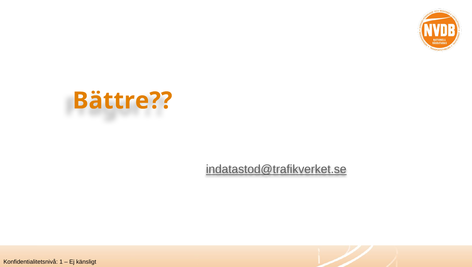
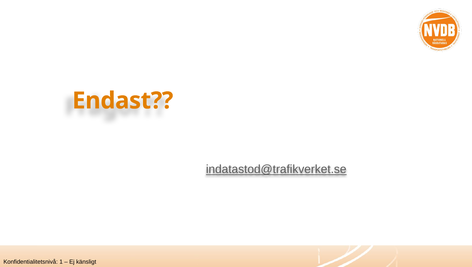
Bättre: Bättre -> Endast
